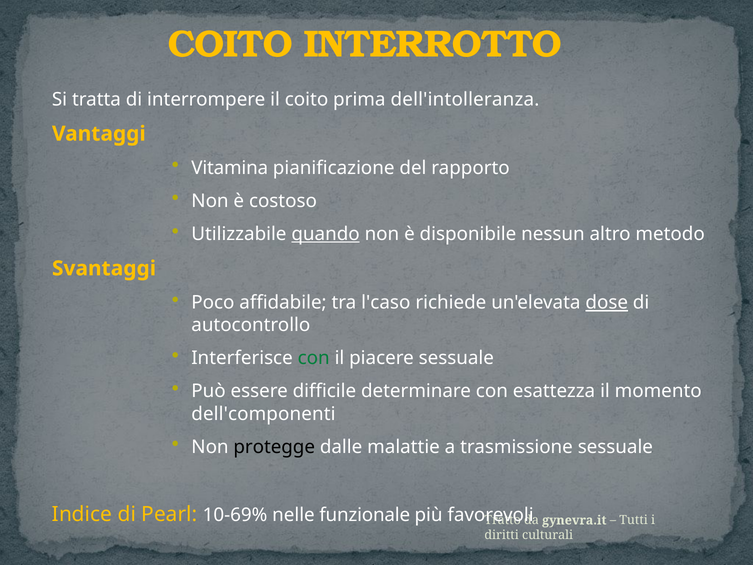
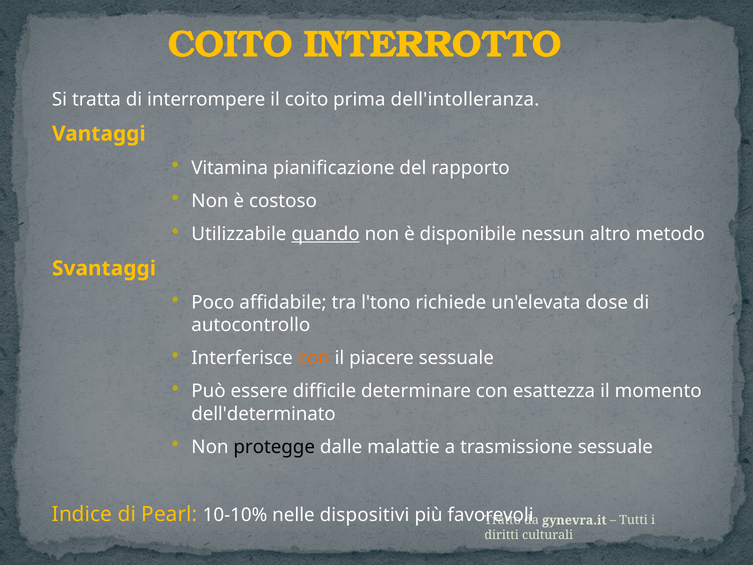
l'caso: l'caso -> l'tono
dose underline: present -> none
con at (314, 358) colour: green -> orange
dell'componenti: dell'componenti -> dell'determinato
10-69%: 10-69% -> 10-10%
funzionale: funzionale -> dispositivi
